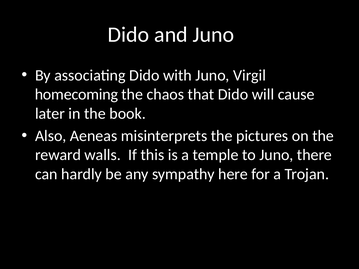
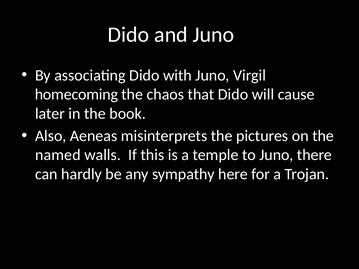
reward: reward -> named
